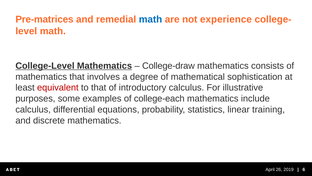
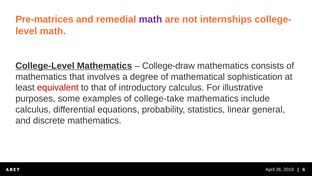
math at (151, 19) colour: blue -> purple
experience: experience -> internships
college-each: college-each -> college-take
training: training -> general
